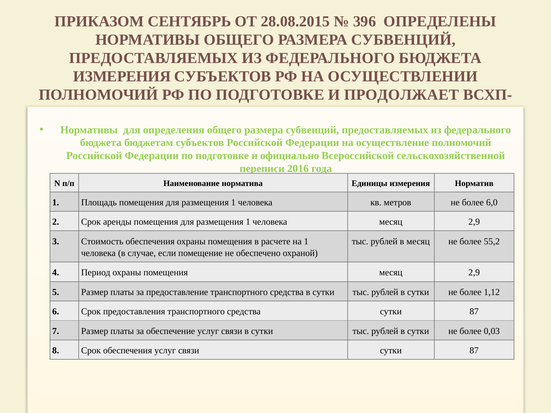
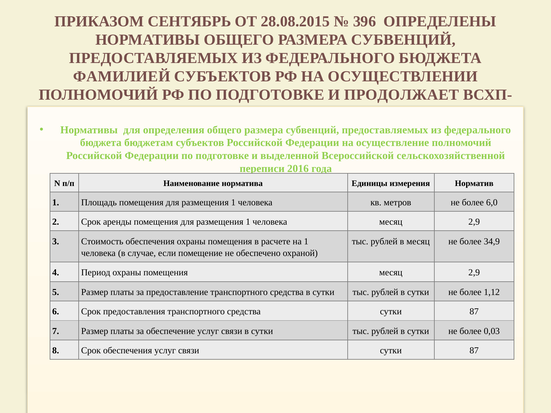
ИЗМЕРЕНИЯ at (122, 77): ИЗМЕРЕНИЯ -> ФАМИЛИЕЙ
официально: официально -> выделенной
55,2: 55,2 -> 34,9
